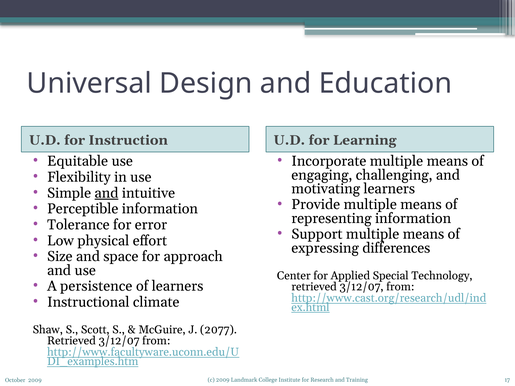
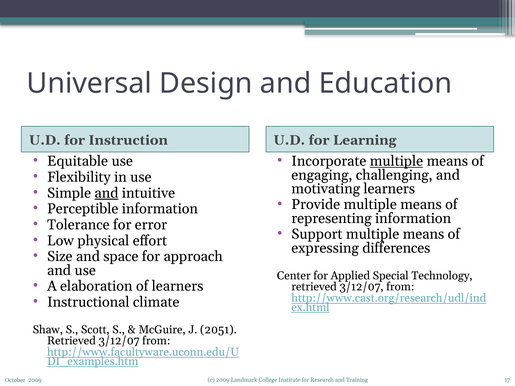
multiple at (396, 161) underline: none -> present
persistence: persistence -> elaboration
2077: 2077 -> 2051
